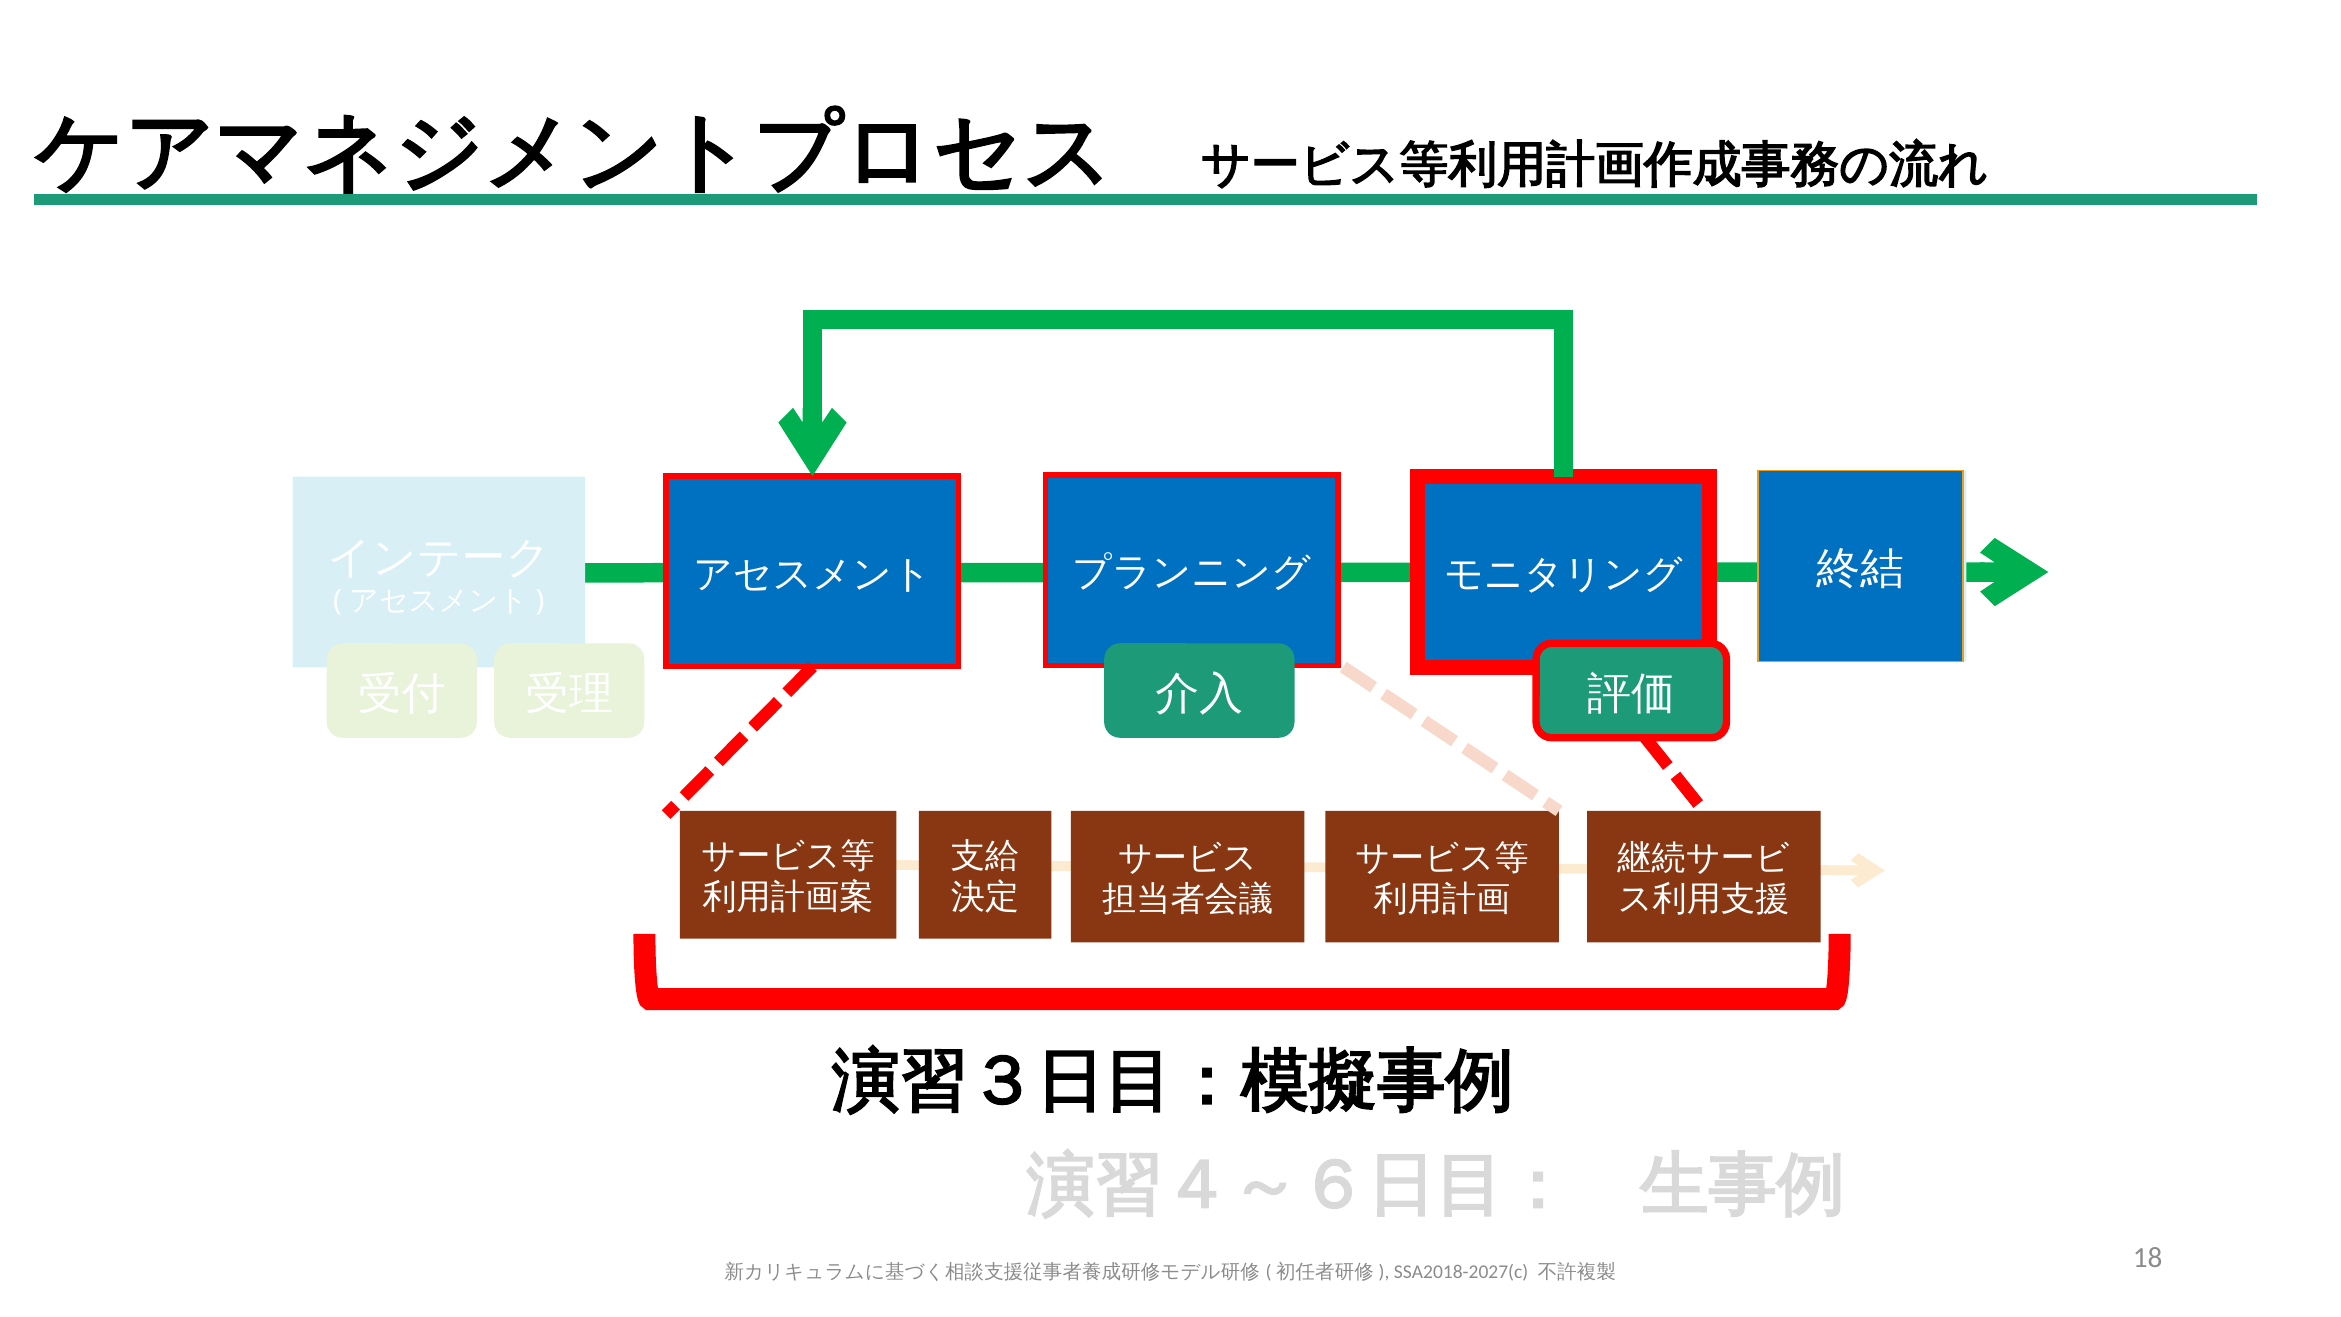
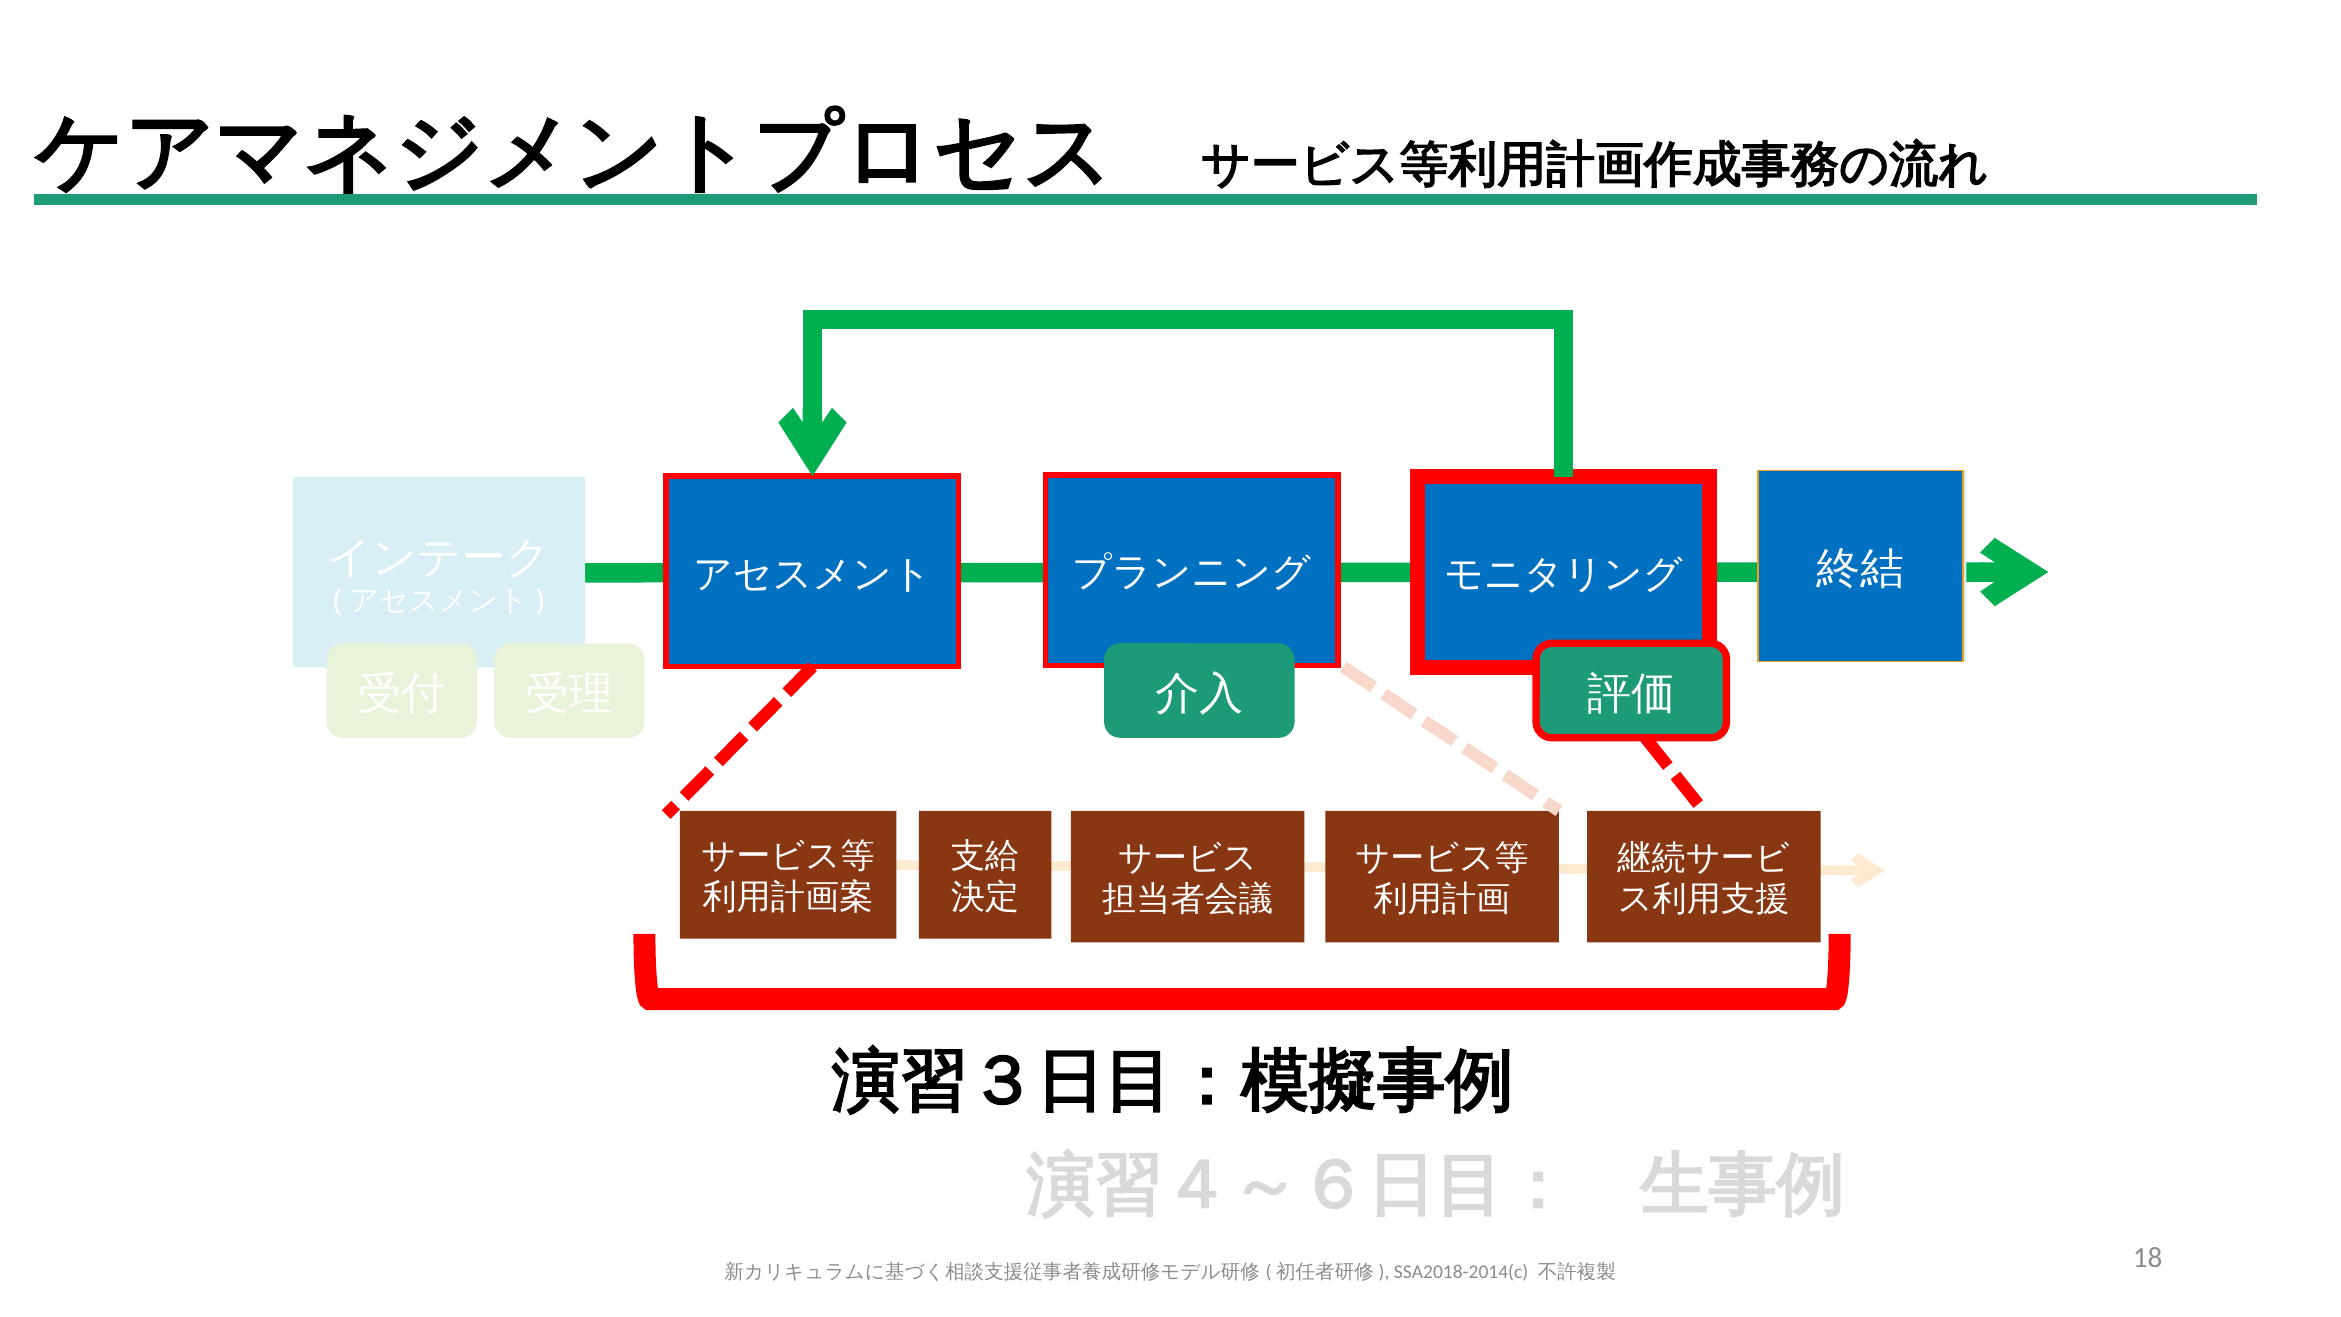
SSA2018-2027(c: SSA2018-2027(c -> SSA2018-2014(c
